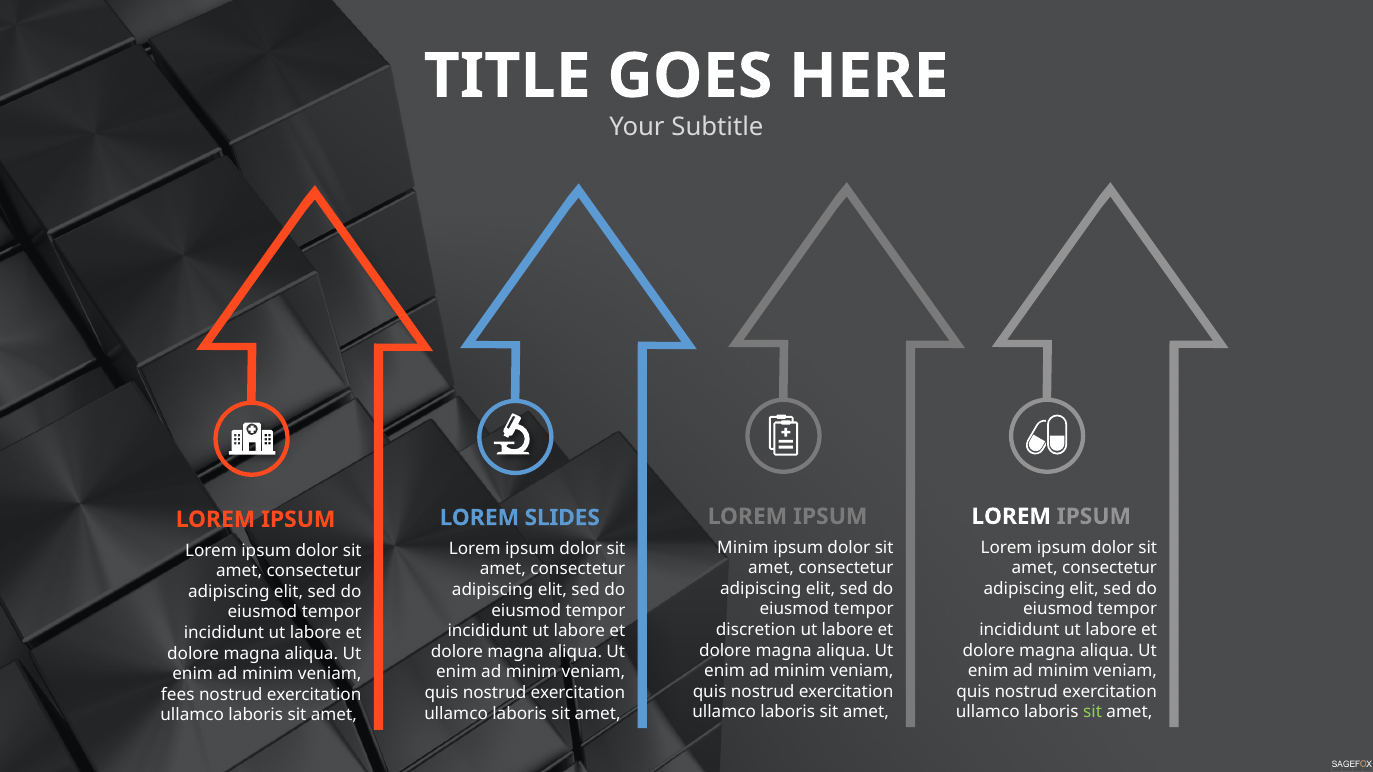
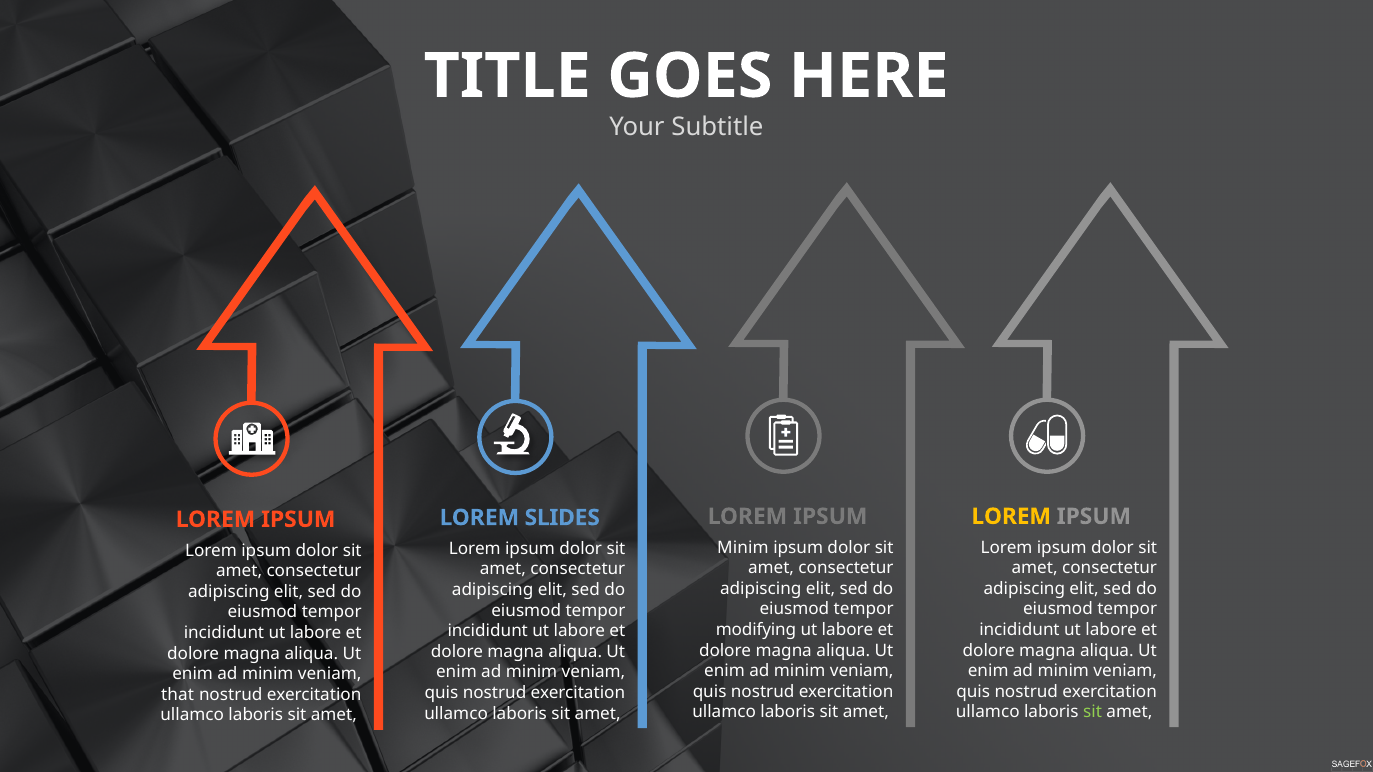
LOREM at (1011, 517) colour: white -> yellow
discretion: discretion -> modifying
fees: fees -> that
